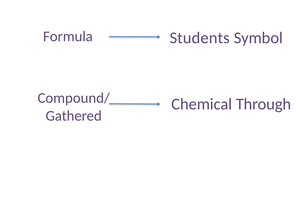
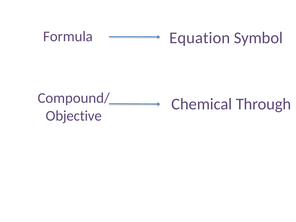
Students: Students -> Equation
Gathered: Gathered -> Objective
